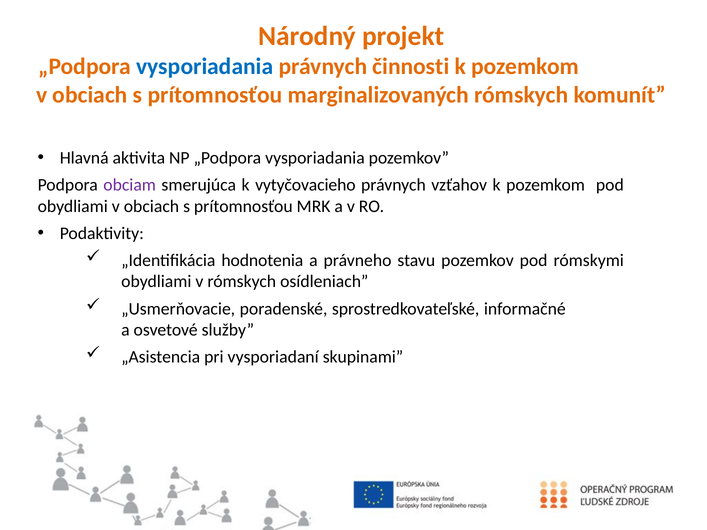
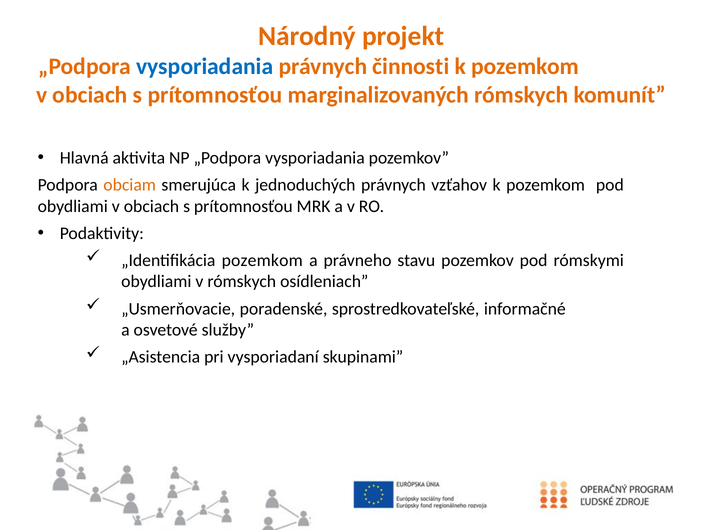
obciam colour: purple -> orange
vytyčovacieho: vytyčovacieho -> jednoduchých
„Identifikácia hodnotenia: hodnotenia -> pozemkom
